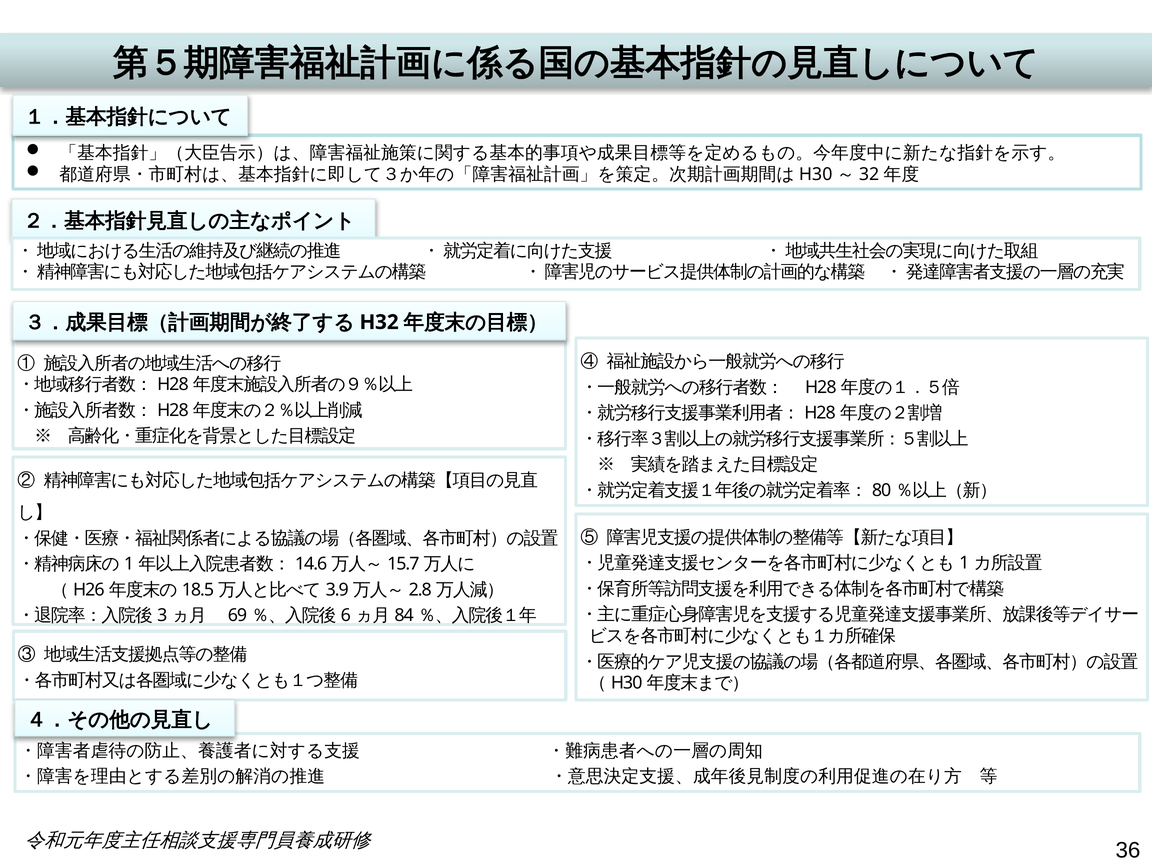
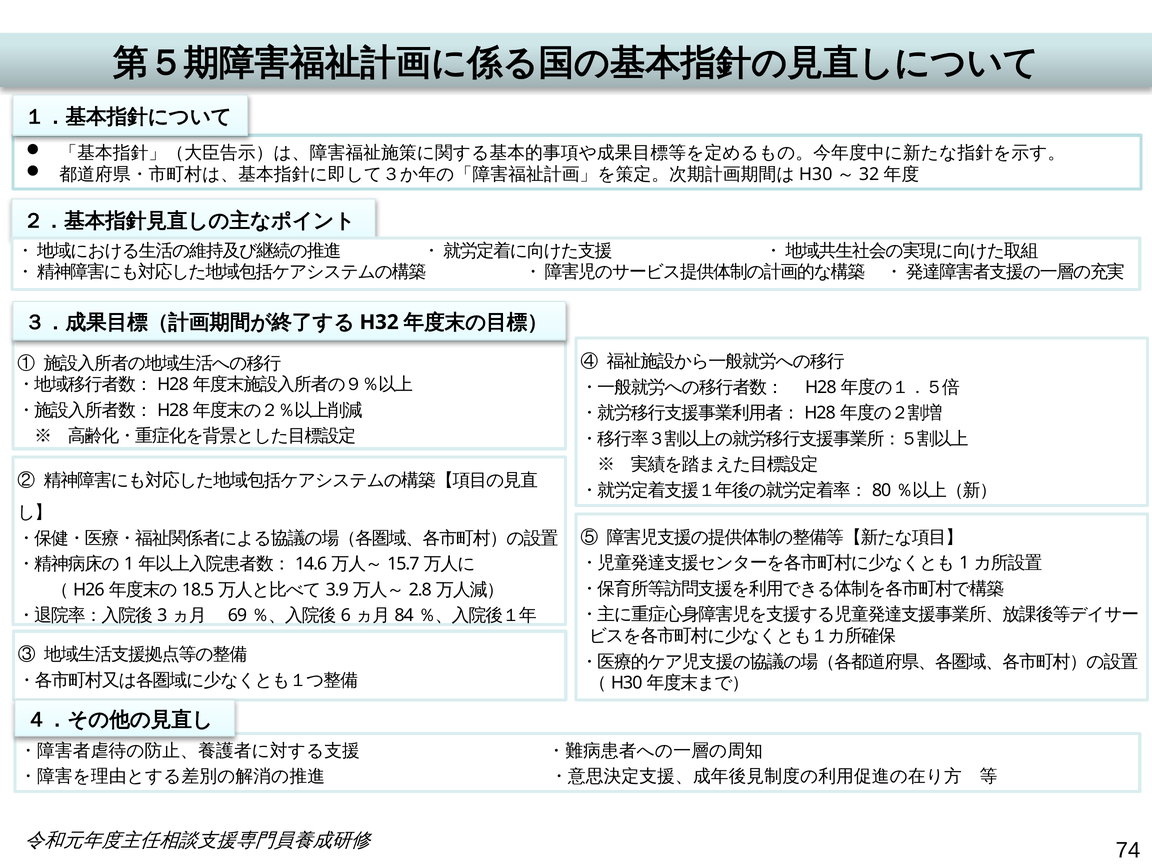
36: 36 -> 74
